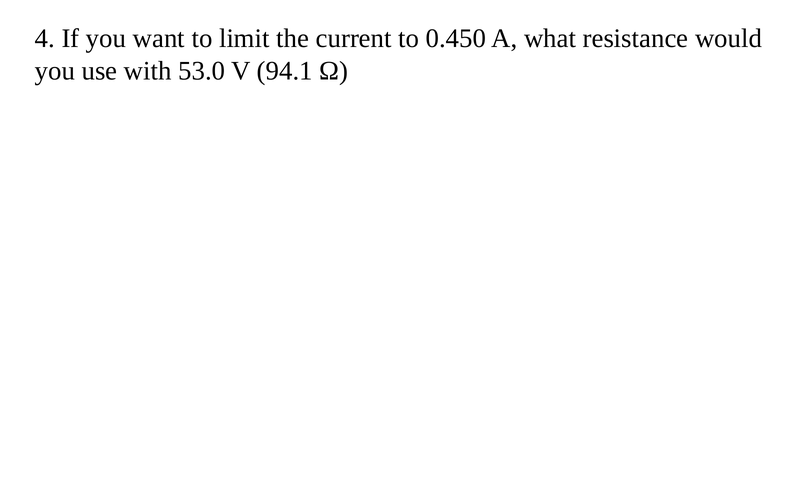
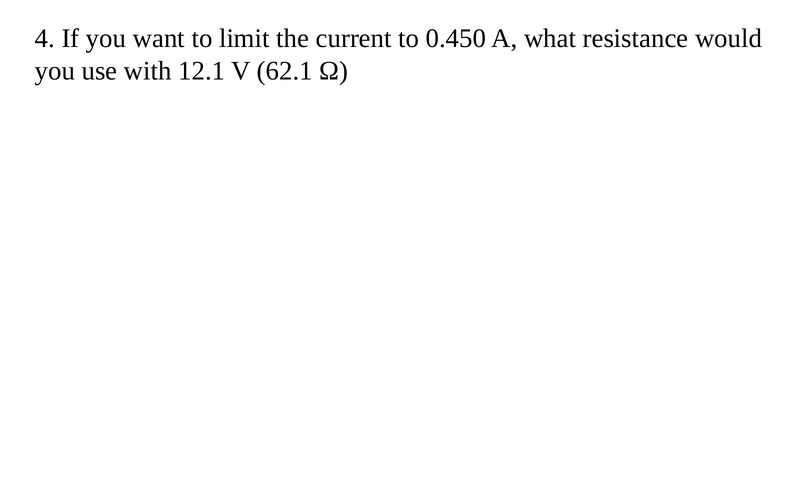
53.0: 53.0 -> 12.1
94.1: 94.1 -> 62.1
